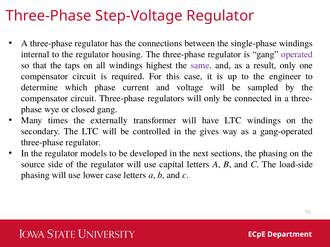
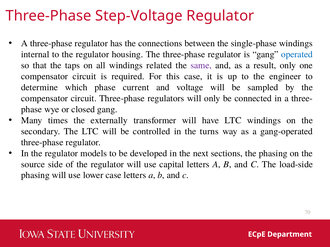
operated colour: purple -> blue
highest: highest -> related
gives: gives -> turns
